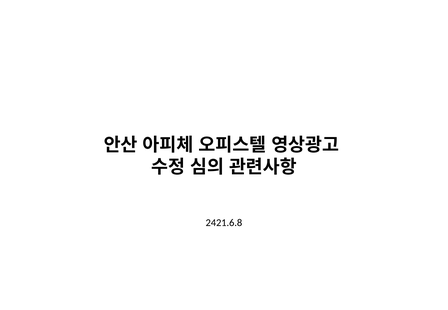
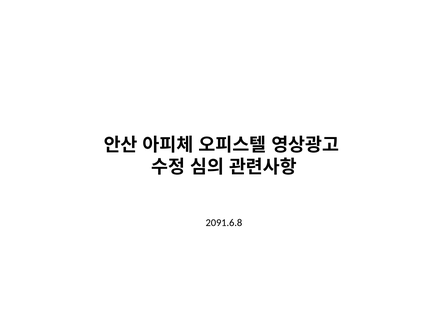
2421.6.8: 2421.6.8 -> 2091.6.8
